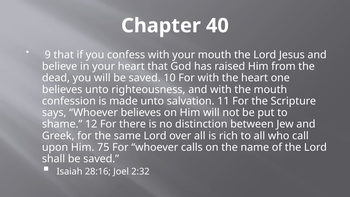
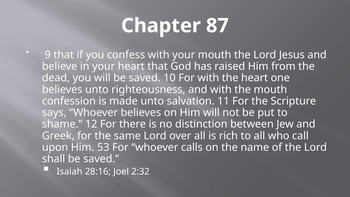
40: 40 -> 87
75: 75 -> 53
